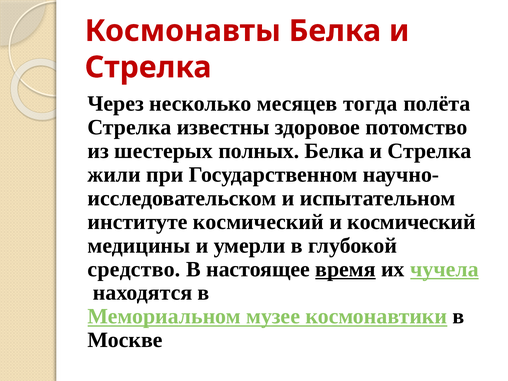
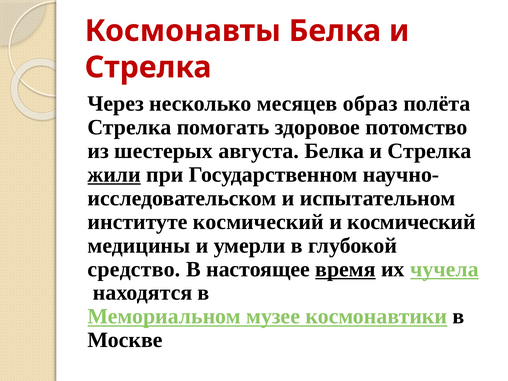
тогда: тогда -> образ
известны: известны -> помогать
полных: полных -> августа
жили underline: none -> present
